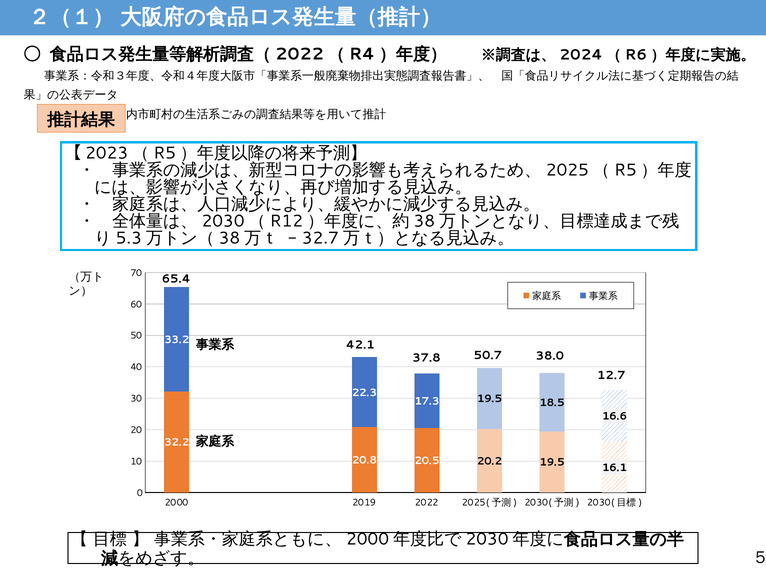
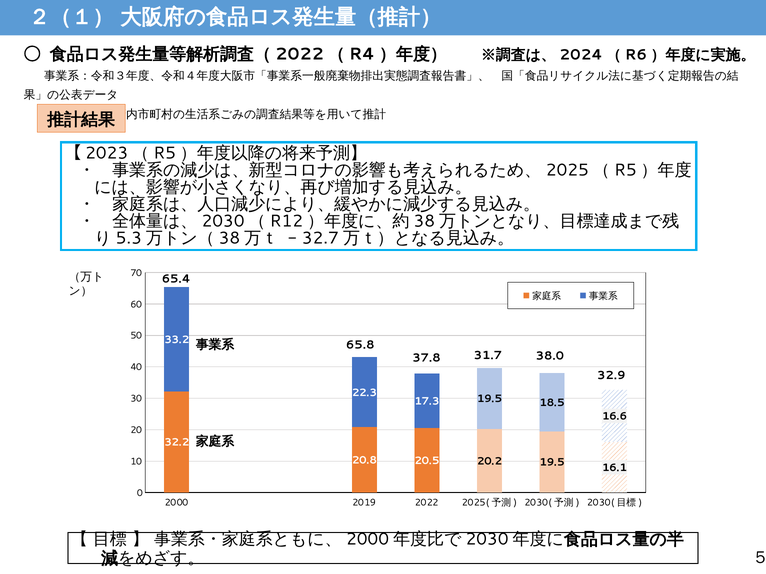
42.1: 42.1 -> 65.8
50.7: 50.7 -> 31.7
12.7: 12.7 -> 32.9
